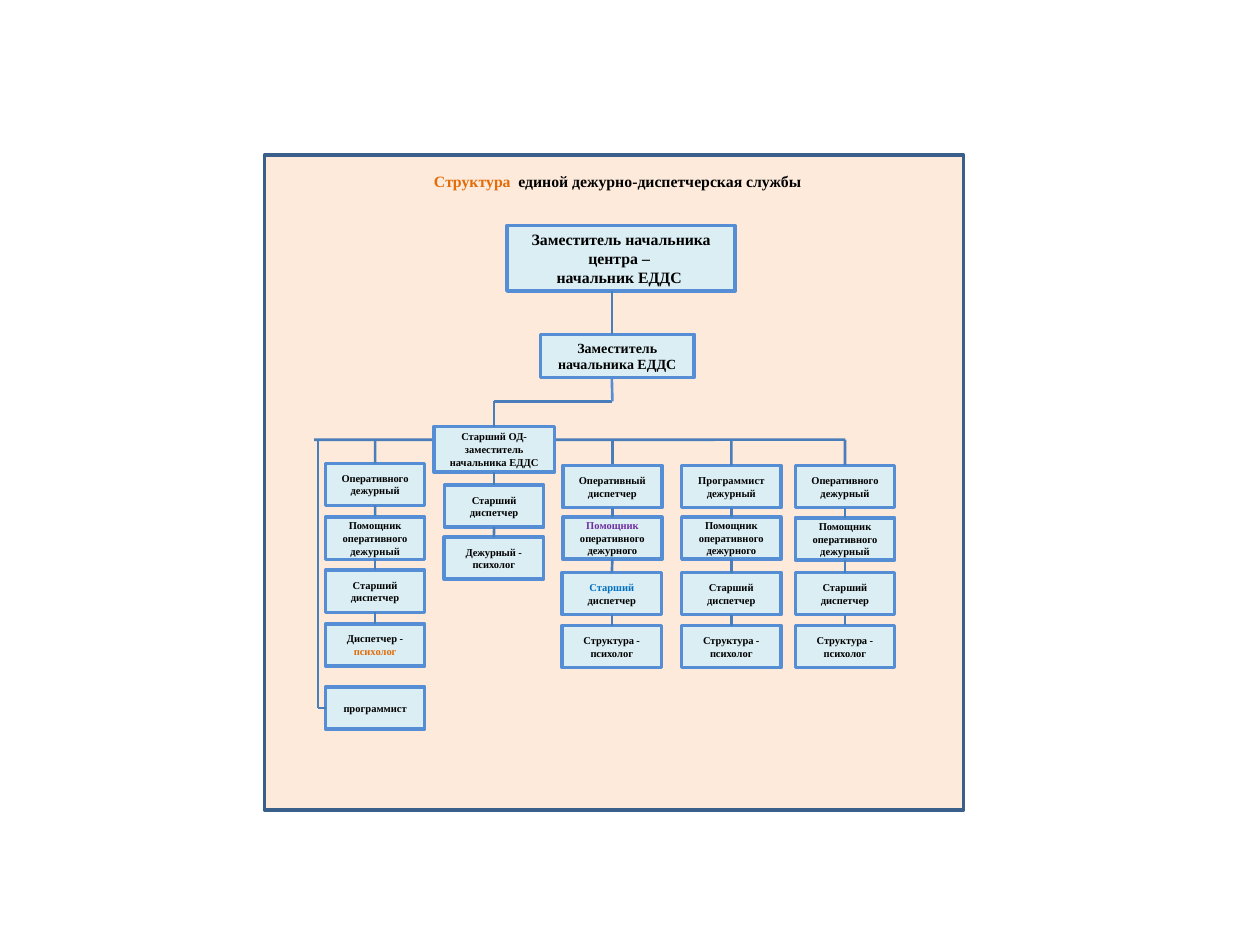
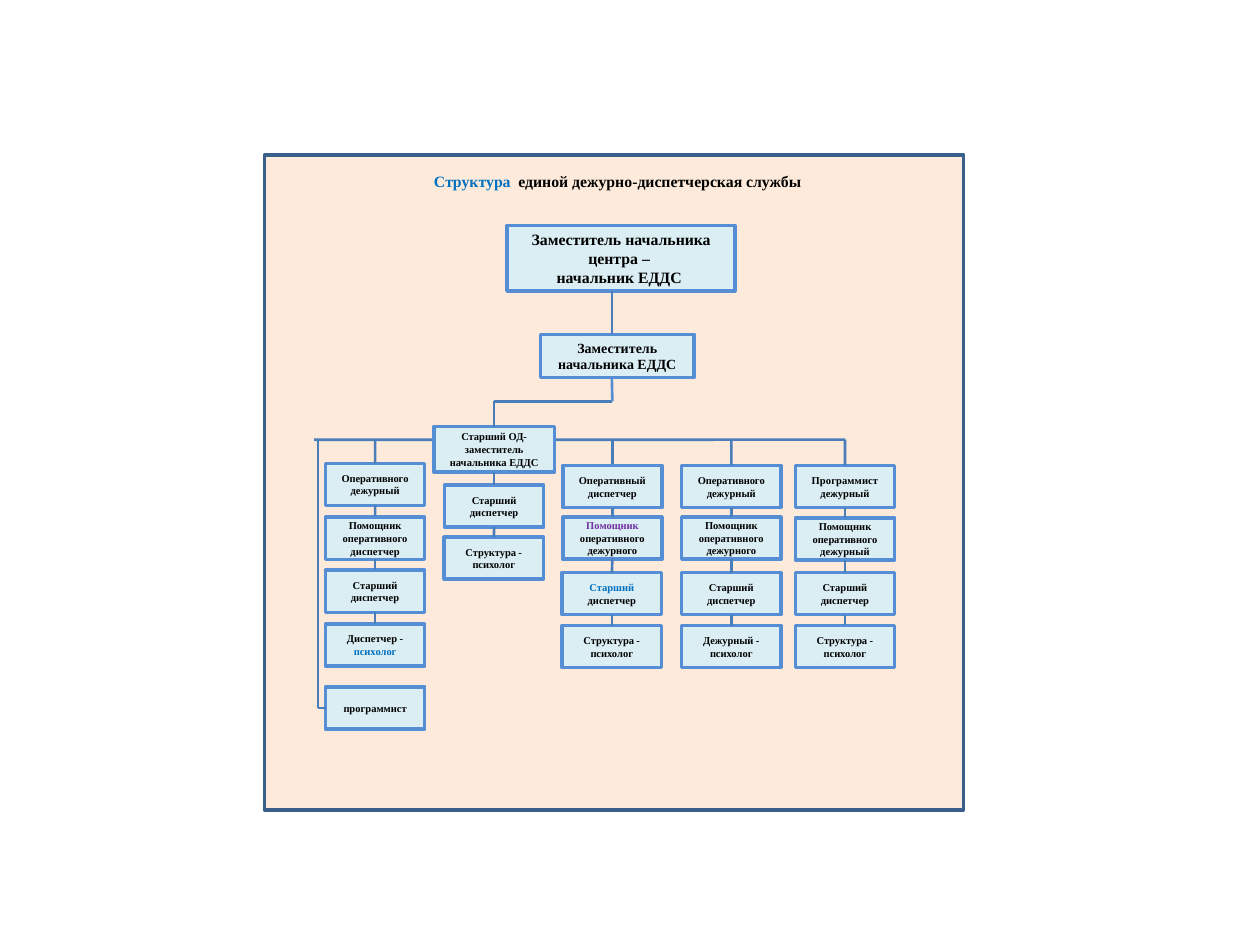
Структура at (472, 182) colour: orange -> blue
Программист at (731, 481): Программист -> Оперативного
Оперативного at (845, 481): Оперативного -> Программист
дежурный at (375, 552): дежурный -> диспетчер
Дежурный at (491, 553): Дежурный -> Структура
Структура at (728, 641): Структура -> Дежурный
психолог at (375, 652) colour: orange -> blue
